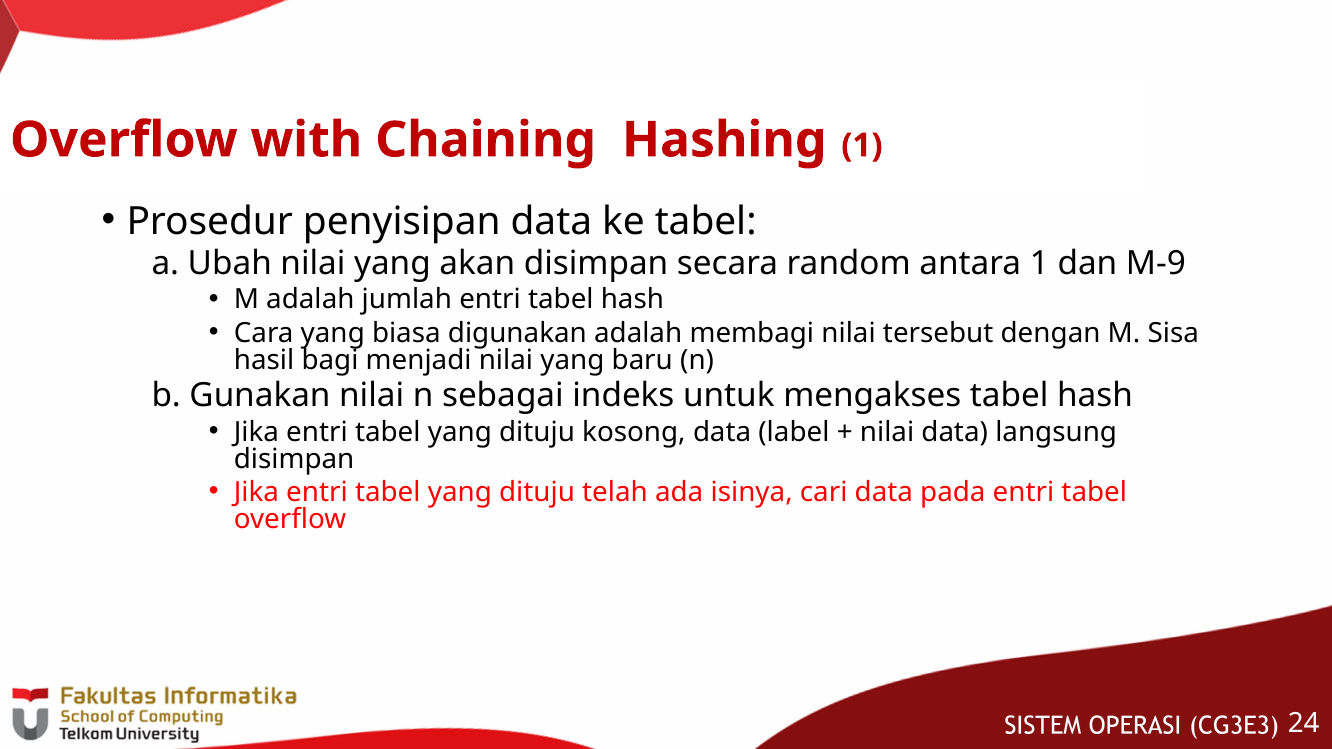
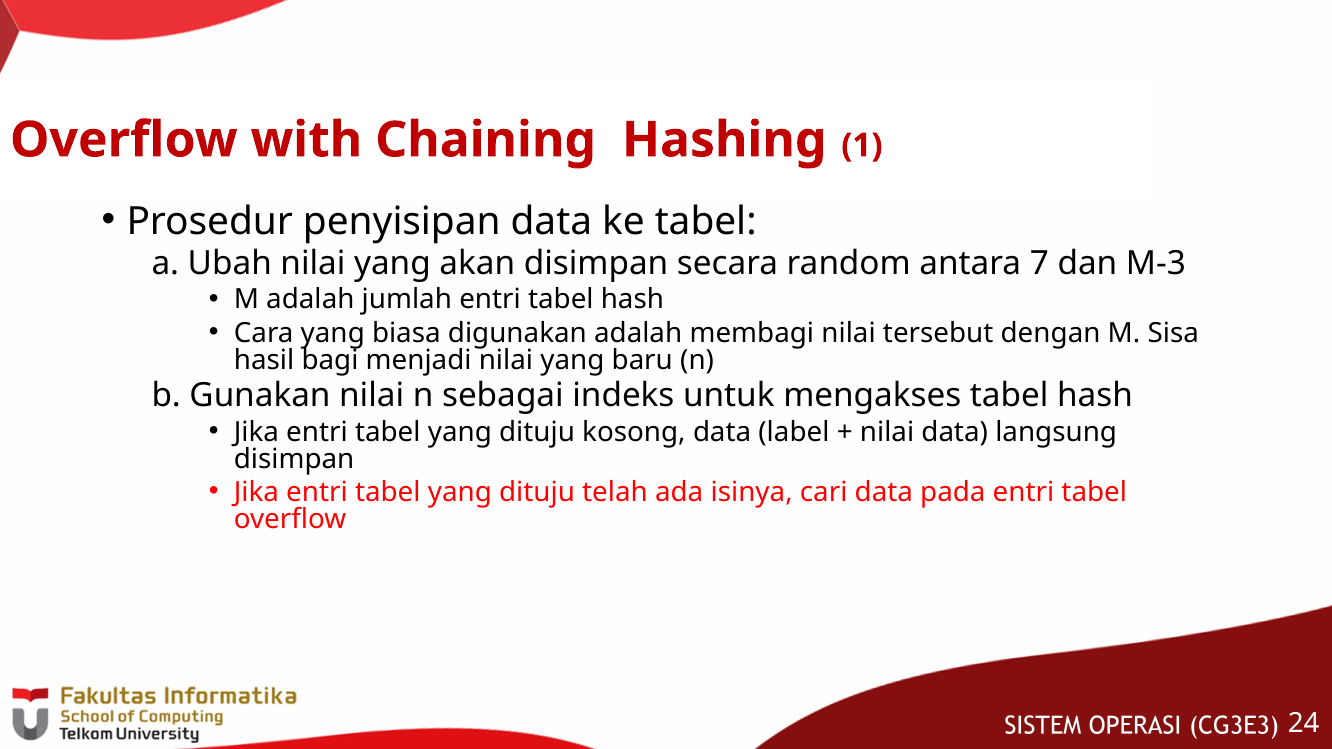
antara 1: 1 -> 7
M-9: M-9 -> M-3
